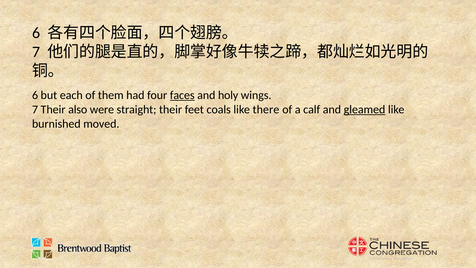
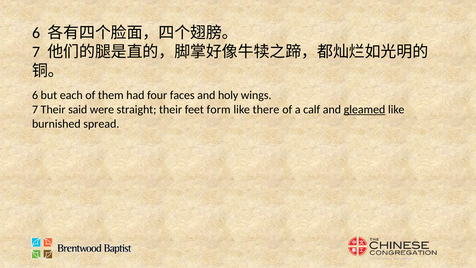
faces underline: present -> none
also: also -> said
coals: coals -> form
moved: moved -> spread
